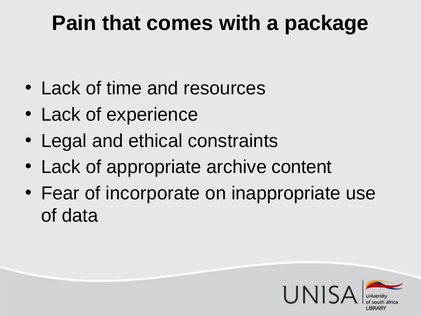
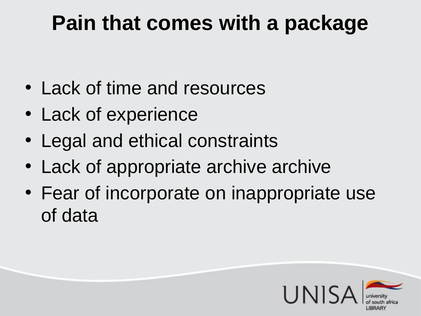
archive content: content -> archive
